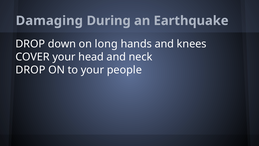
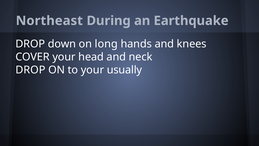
Damaging: Damaging -> Northeast
people: people -> usually
